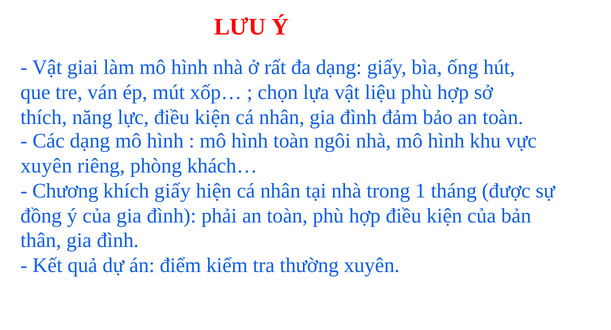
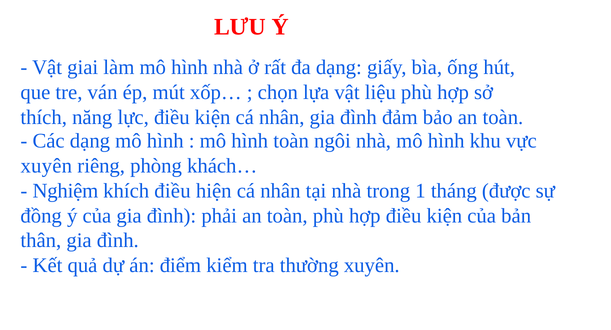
Chương: Chương -> Nghiệm
khích giấy: giấy -> điều
